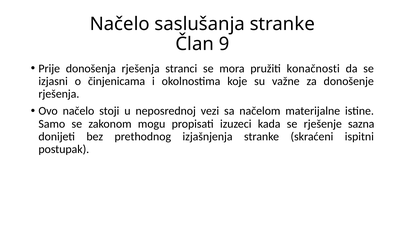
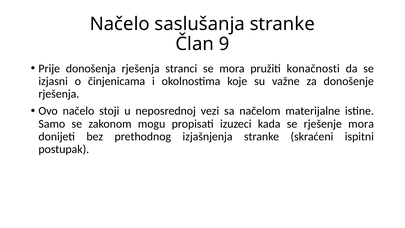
rješenje sazna: sazna -> mora
